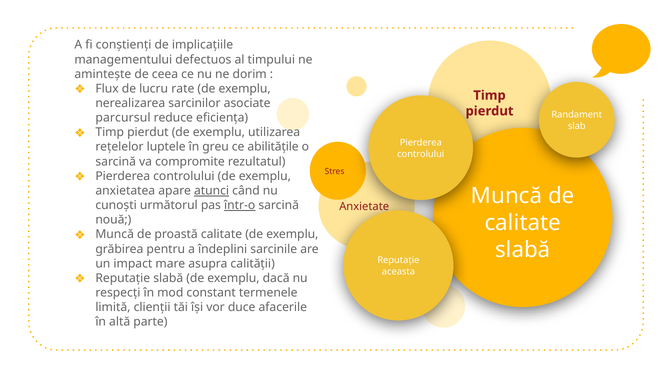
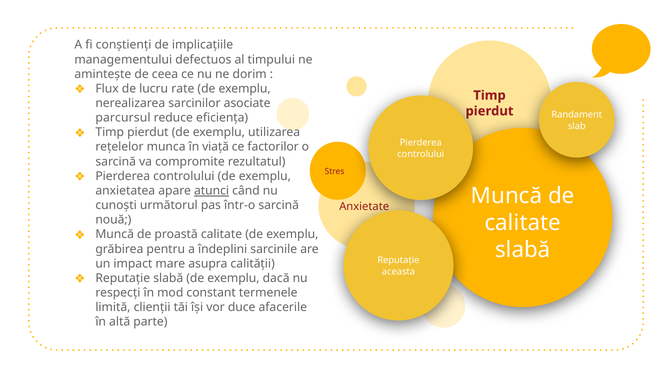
luptele: luptele -> munca
greu: greu -> viață
abilitățile: abilitățile -> factorilor
într-o underline: present -> none
